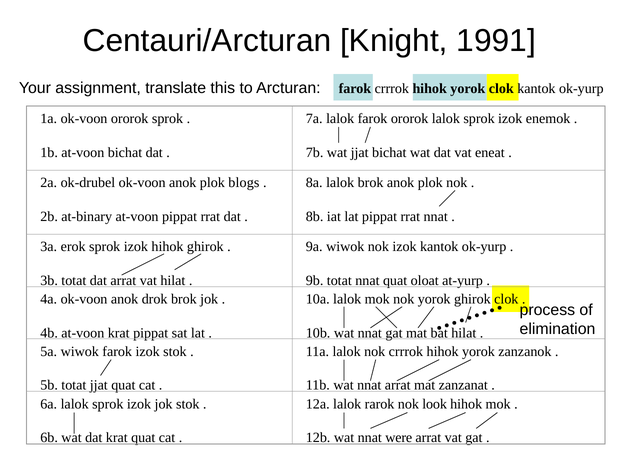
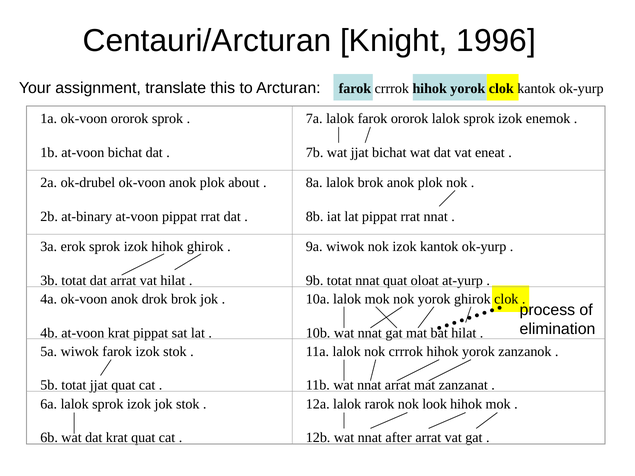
1991: 1991 -> 1996
blogs: blogs -> about
were: were -> after
